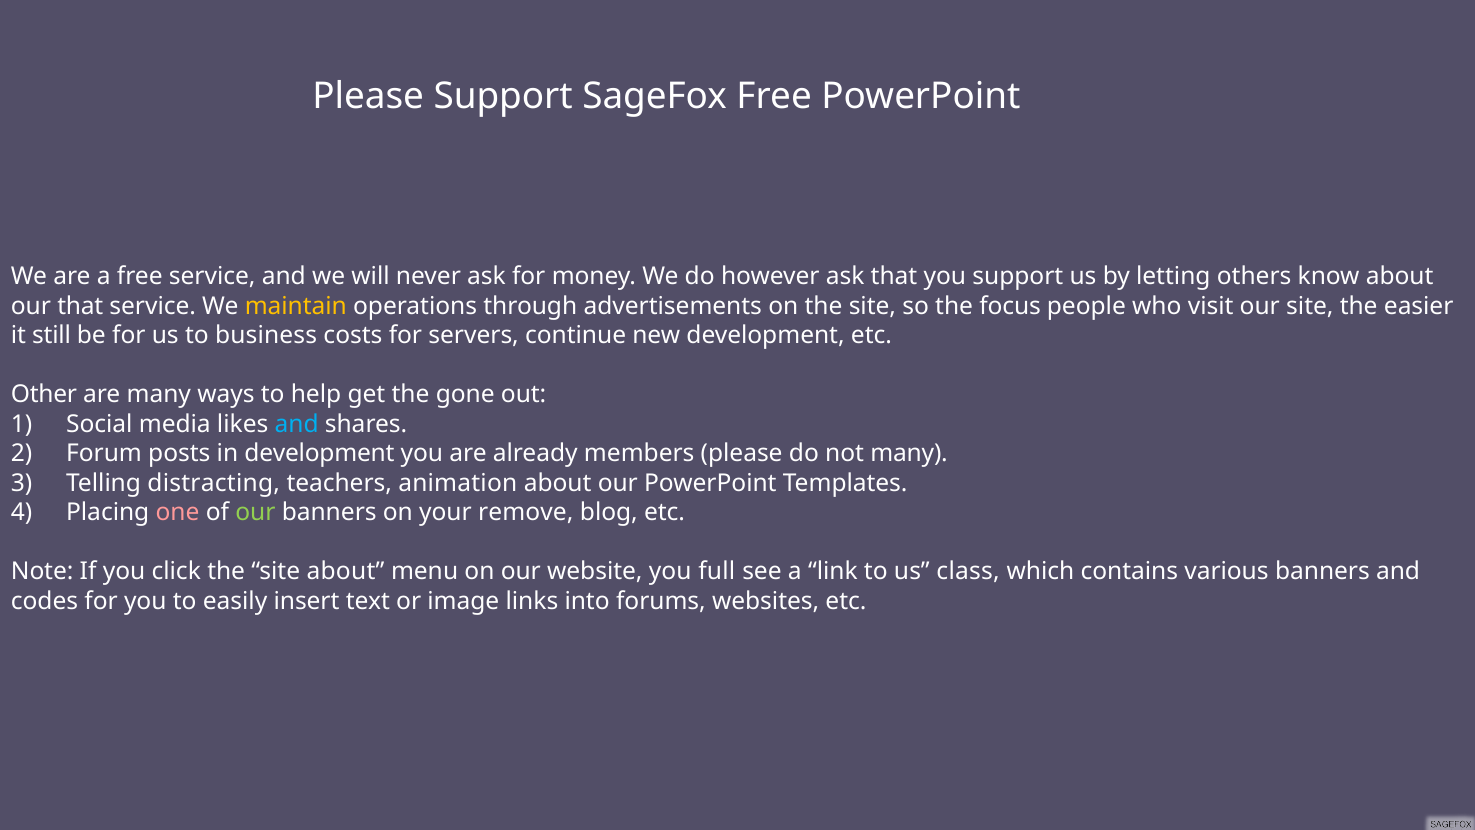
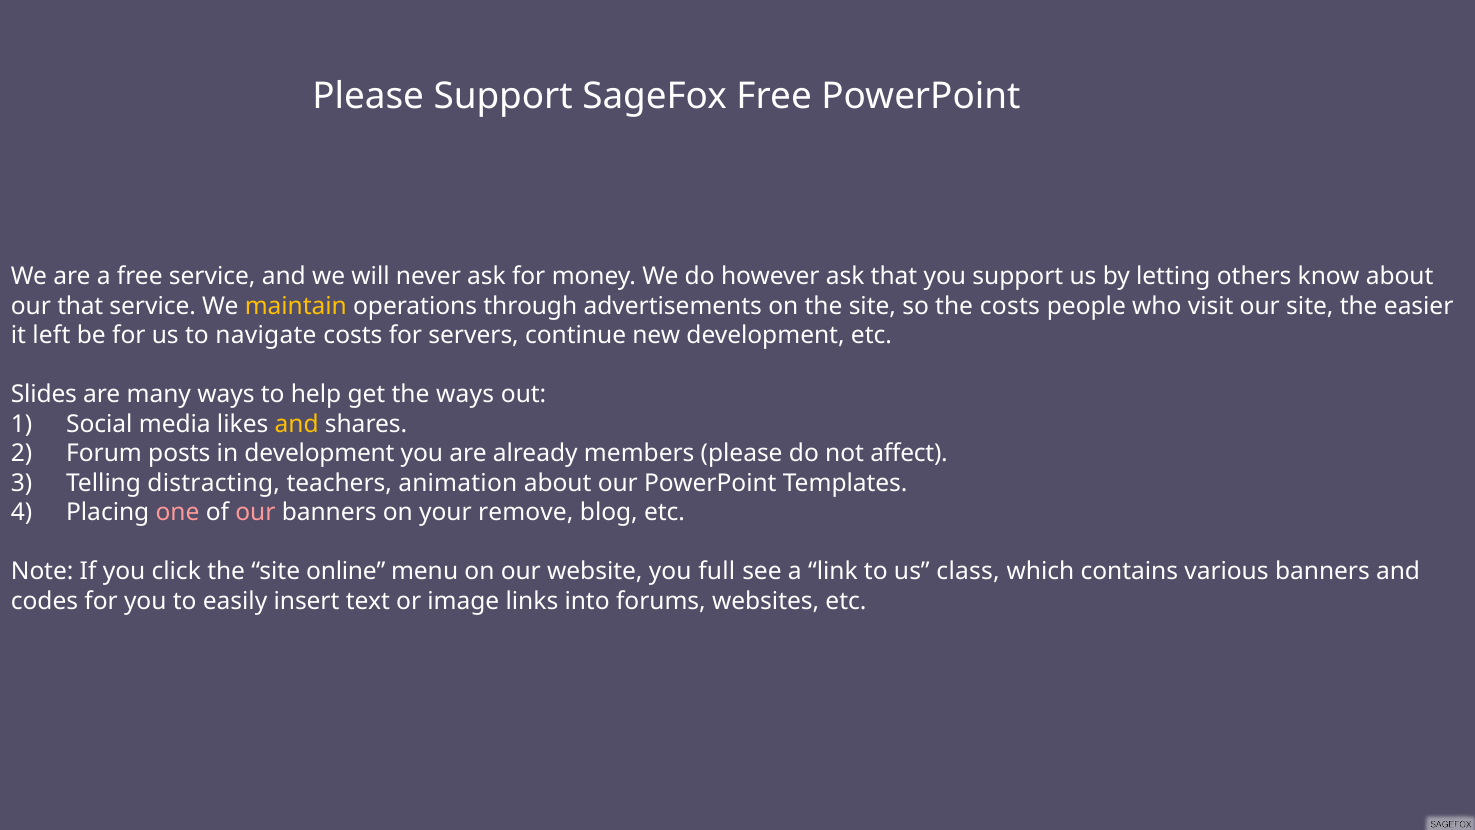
the focus: focus -> costs
still: still -> left
business: business -> navigate
Other: Other -> Slides
the gone: gone -> ways
and at (297, 424) colour: light blue -> yellow
not many: many -> affect
our at (255, 512) colour: light green -> pink
site about: about -> online
